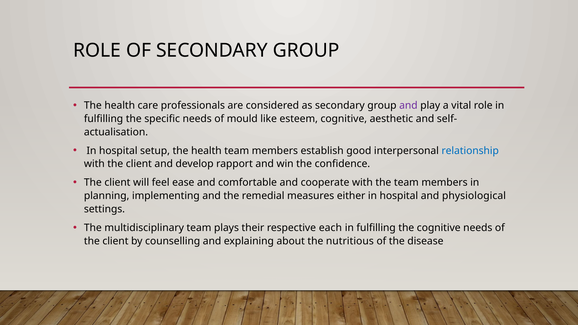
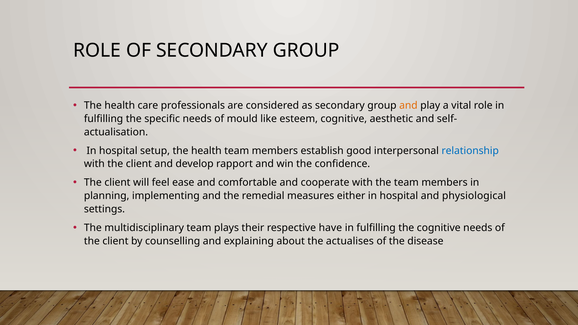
and at (408, 106) colour: purple -> orange
each: each -> have
nutritious: nutritious -> actualises
